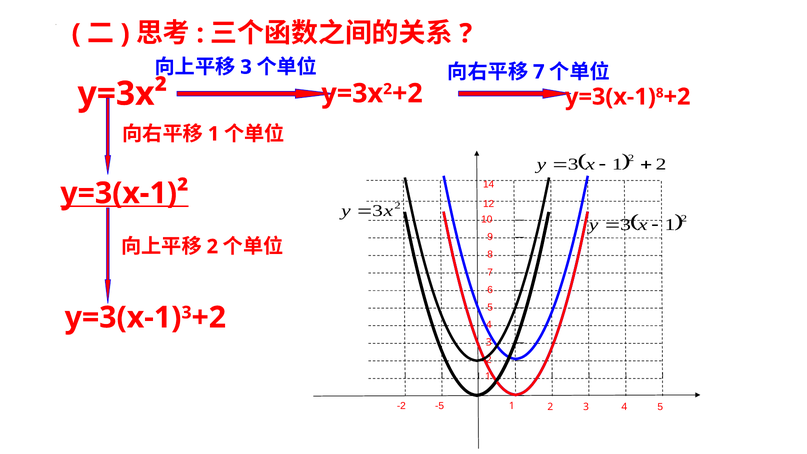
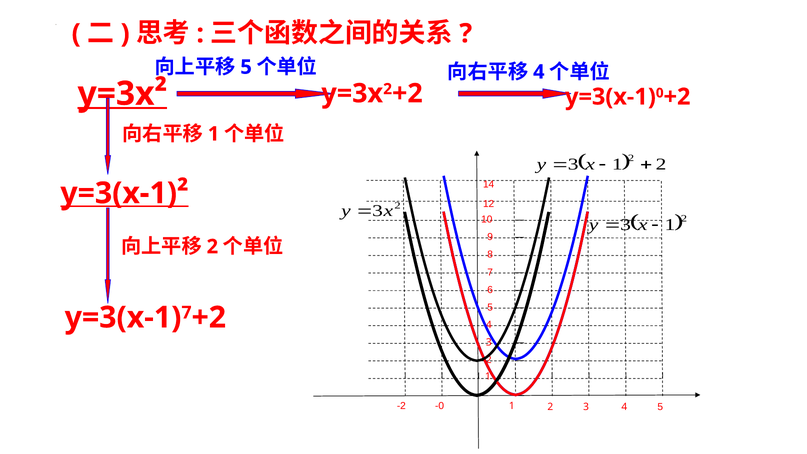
3 at (246, 67): 3 -> 5
7 at (539, 72): 7 -> 4
y=3x² underline: none -> present
8 at (660, 93): 8 -> 0
3 at (187, 313): 3 -> 7
-5: -5 -> -0
